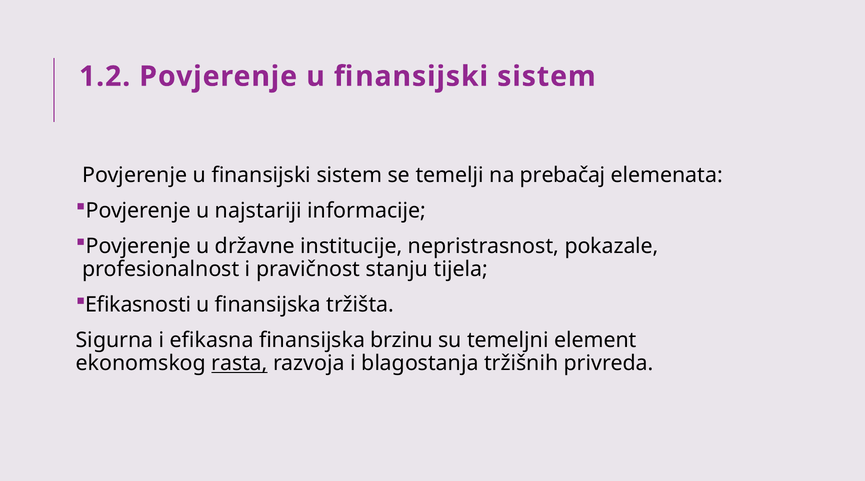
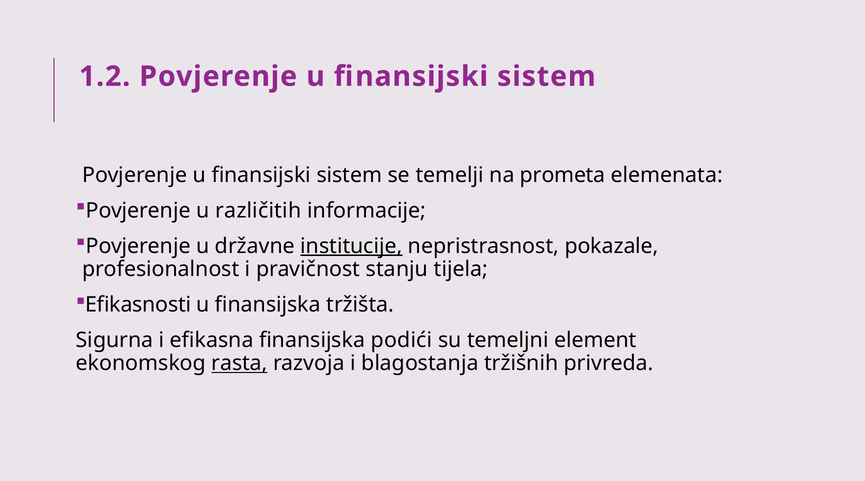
prebačaj: prebačaj -> prometa
najstariji: najstariji -> različitih
institucije underline: none -> present
brzinu: brzinu -> podići
